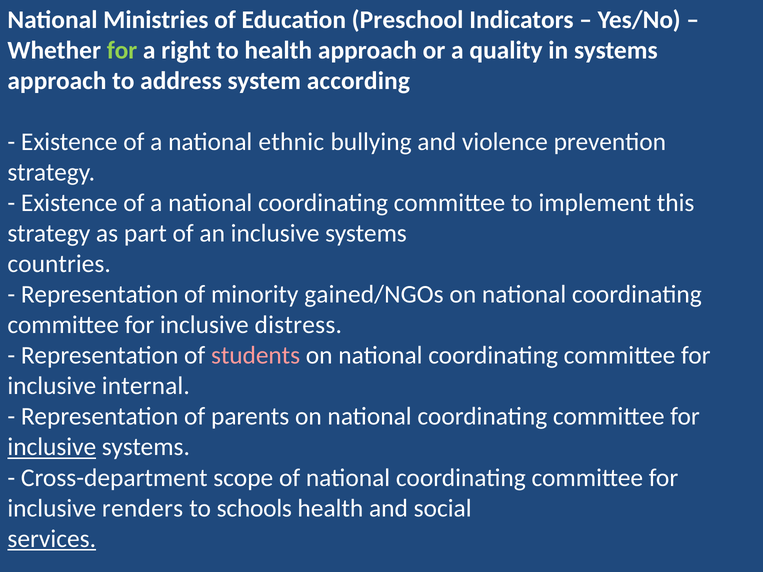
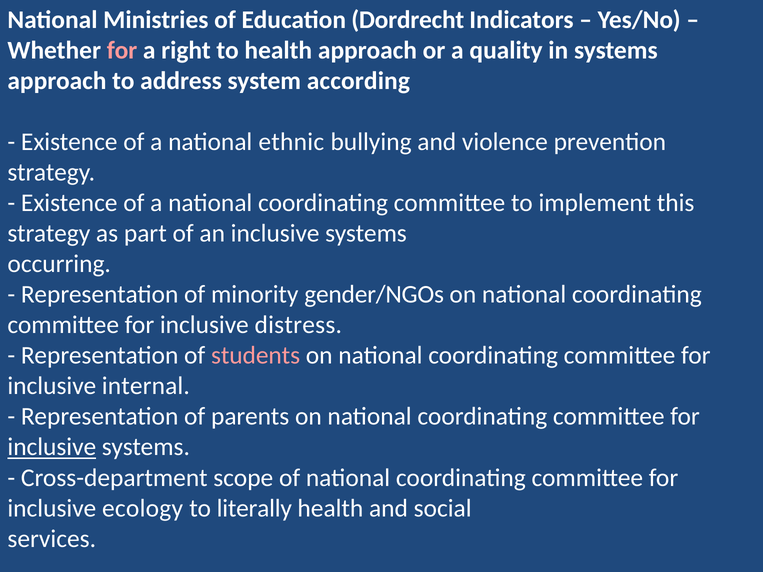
Preschool: Preschool -> Dordrecht
for at (122, 51) colour: light green -> pink
countries: countries -> occurring
gained/NGOs: gained/NGOs -> gender/NGOs
renders: renders -> ecology
schools: schools -> literally
services underline: present -> none
